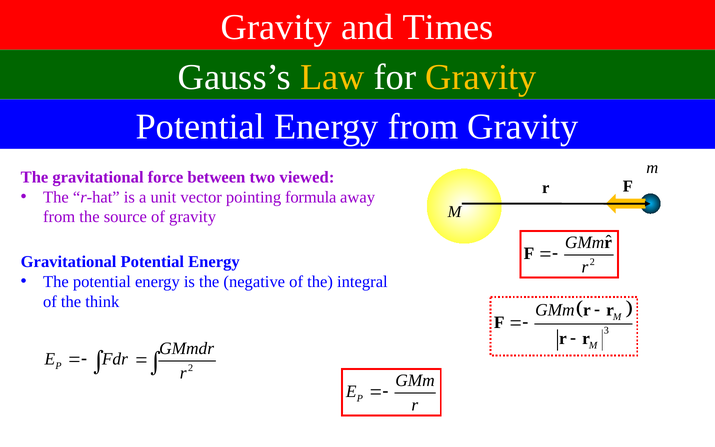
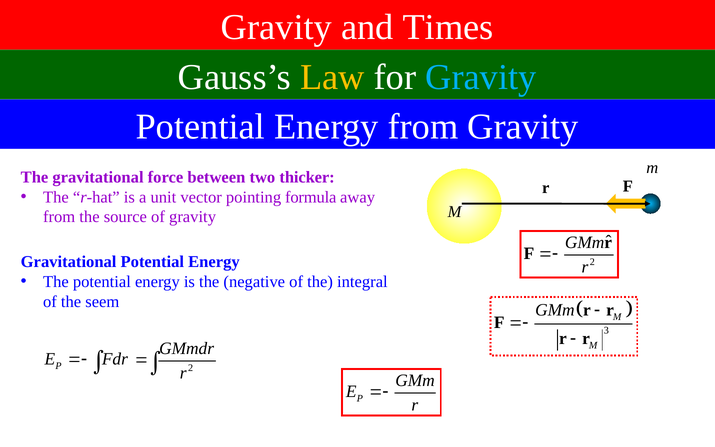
Gravity at (481, 77) colour: yellow -> light blue
viewed: viewed -> thicker
think: think -> seem
